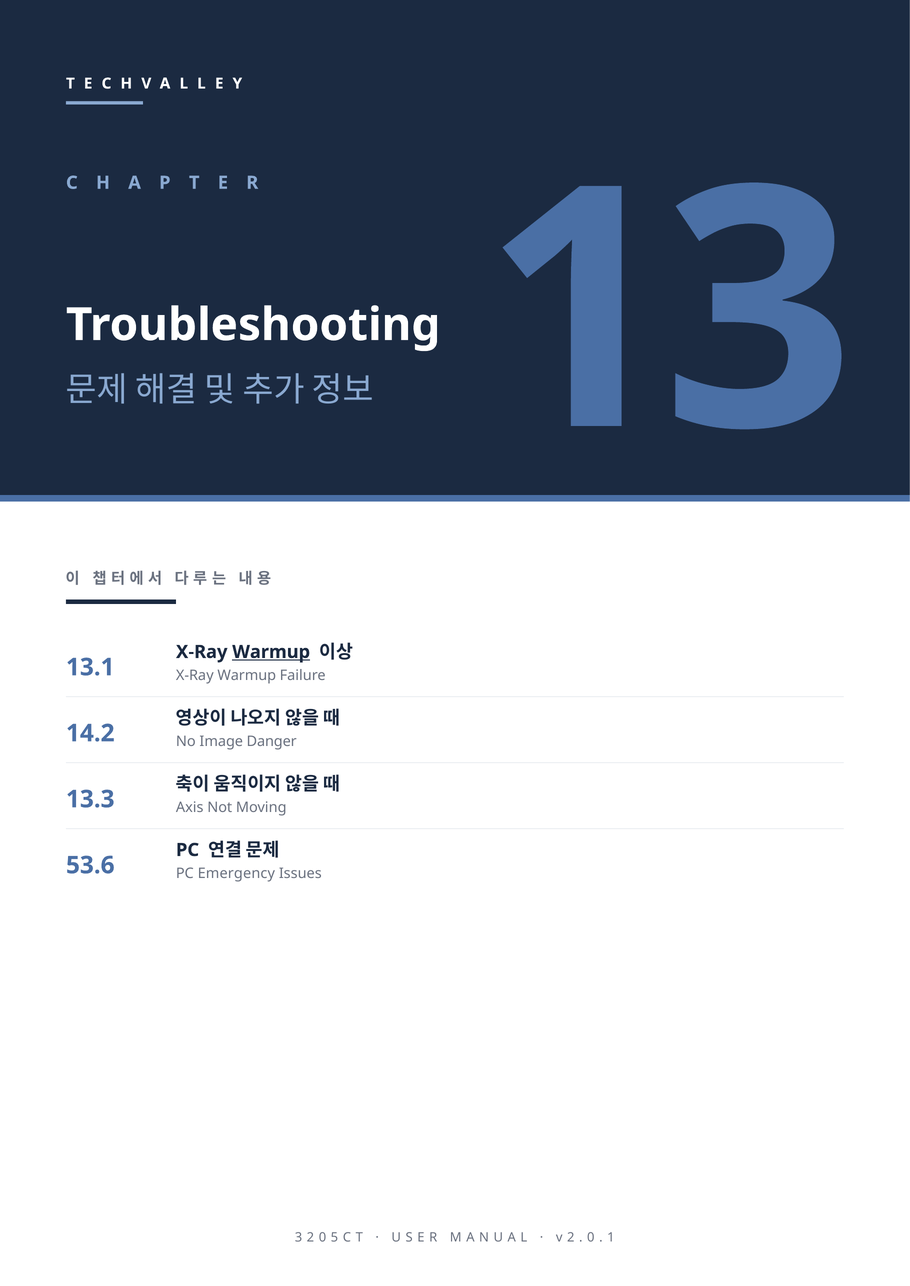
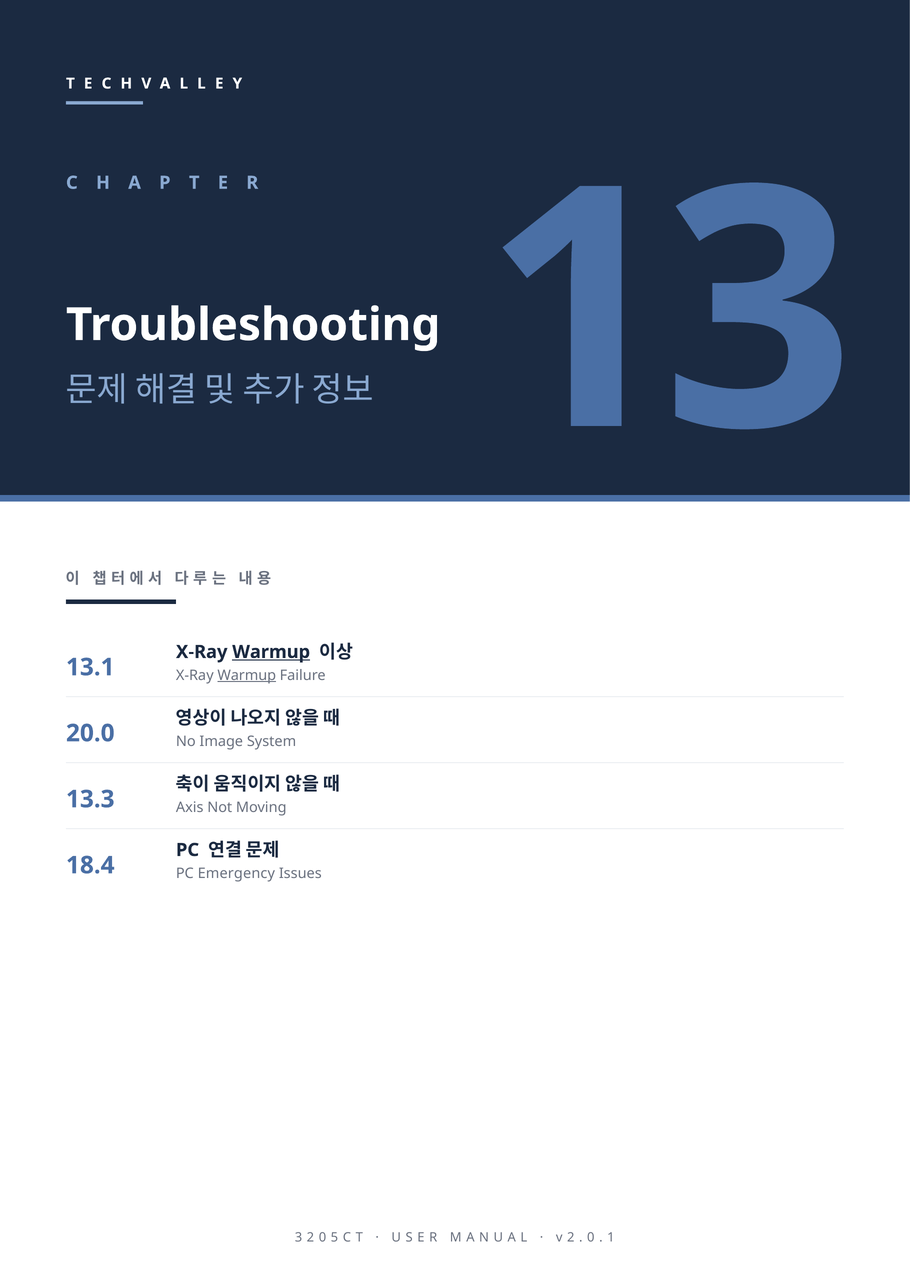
Warmup at (247, 675) underline: none -> present
14.2: 14.2 -> 20.0
Danger: Danger -> System
53.6: 53.6 -> 18.4
